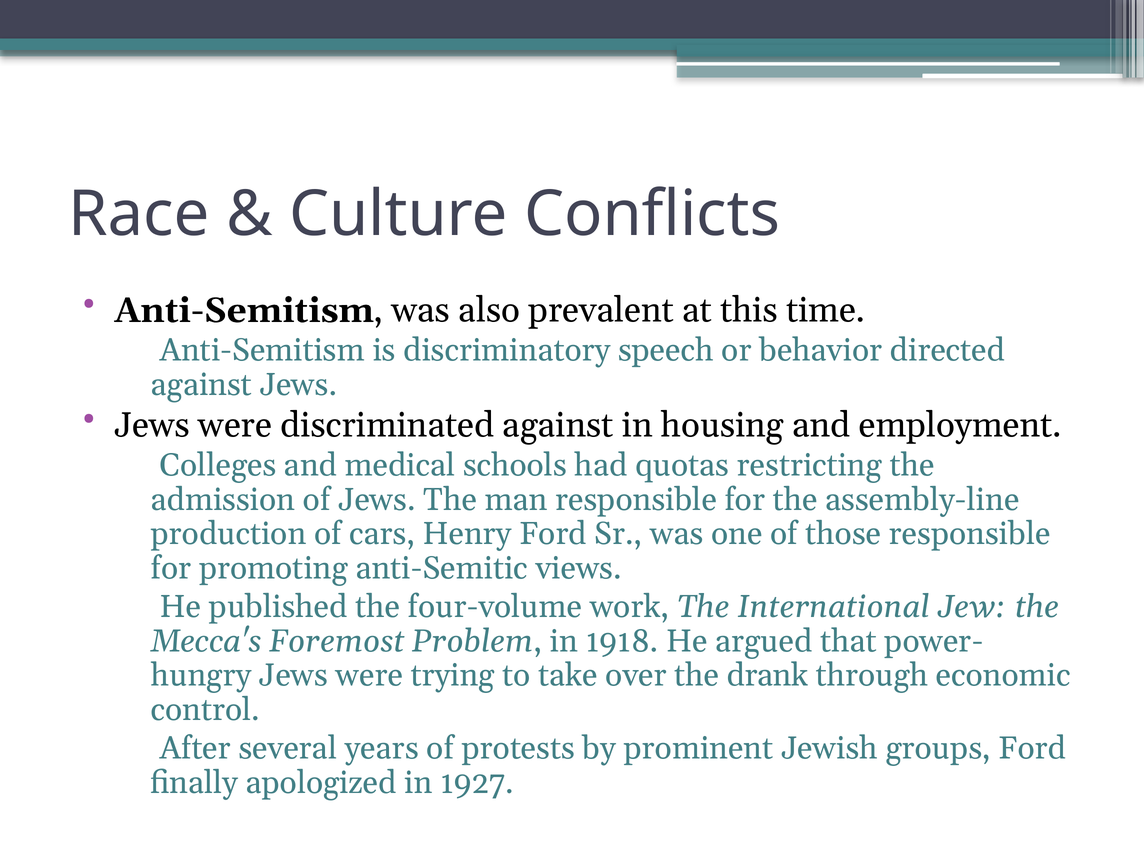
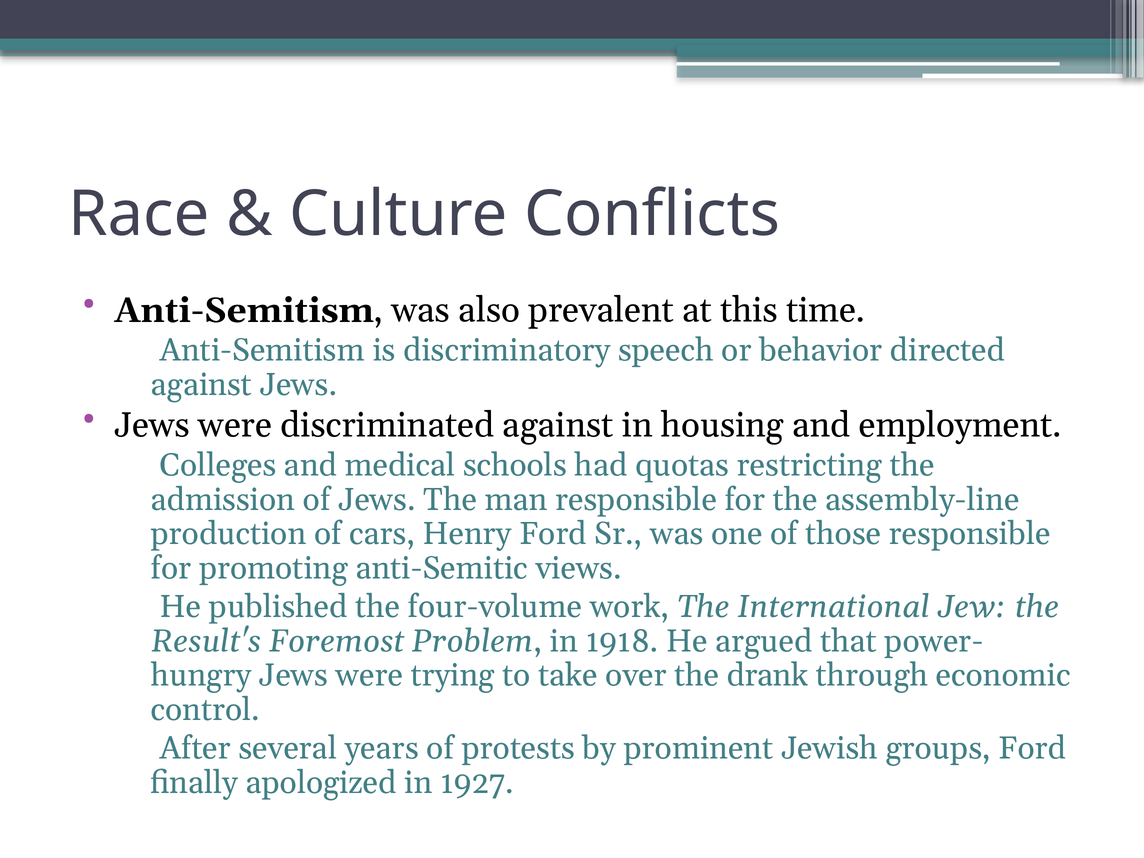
Mecca's: Mecca's -> Result's
